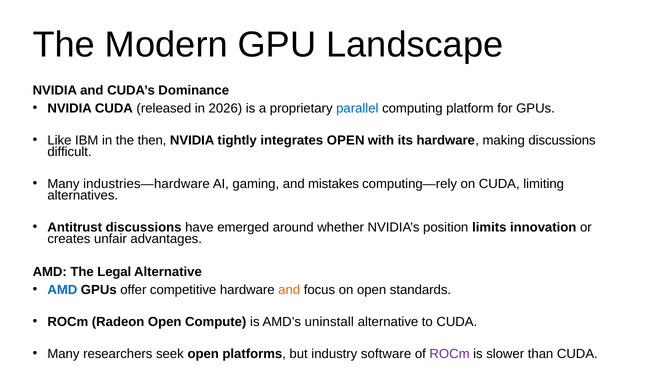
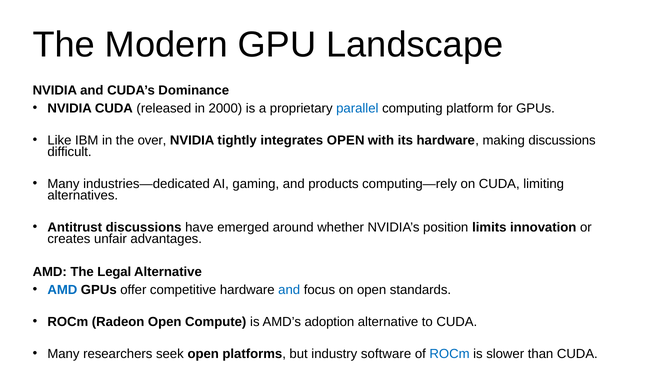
2026: 2026 -> 2000
then: then -> over
industries—hardware: industries—hardware -> industries—dedicated
mistakes: mistakes -> products
and at (289, 290) colour: orange -> blue
uninstall: uninstall -> adoption
ROCm at (450, 354) colour: purple -> blue
